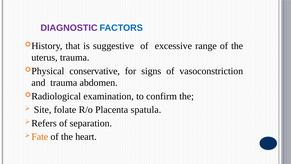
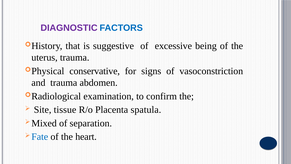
range: range -> being
folate: folate -> tissue
Refers: Refers -> Mixed
Fate colour: orange -> blue
